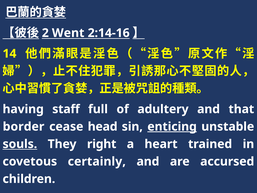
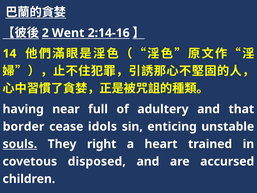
staff: staff -> near
head: head -> idols
enticing underline: present -> none
certainly: certainly -> disposed
